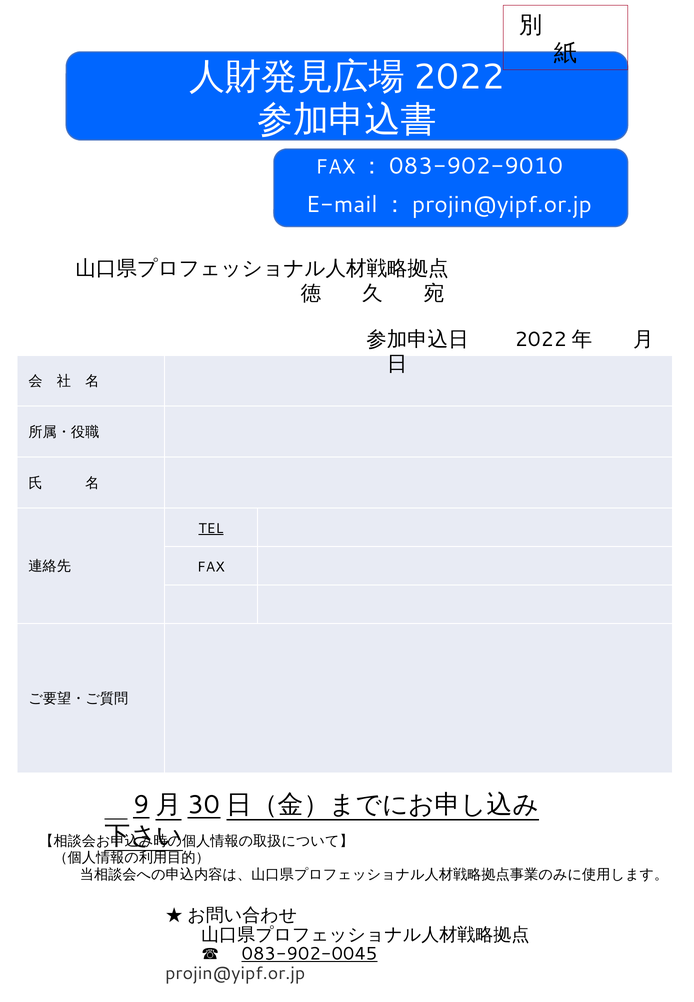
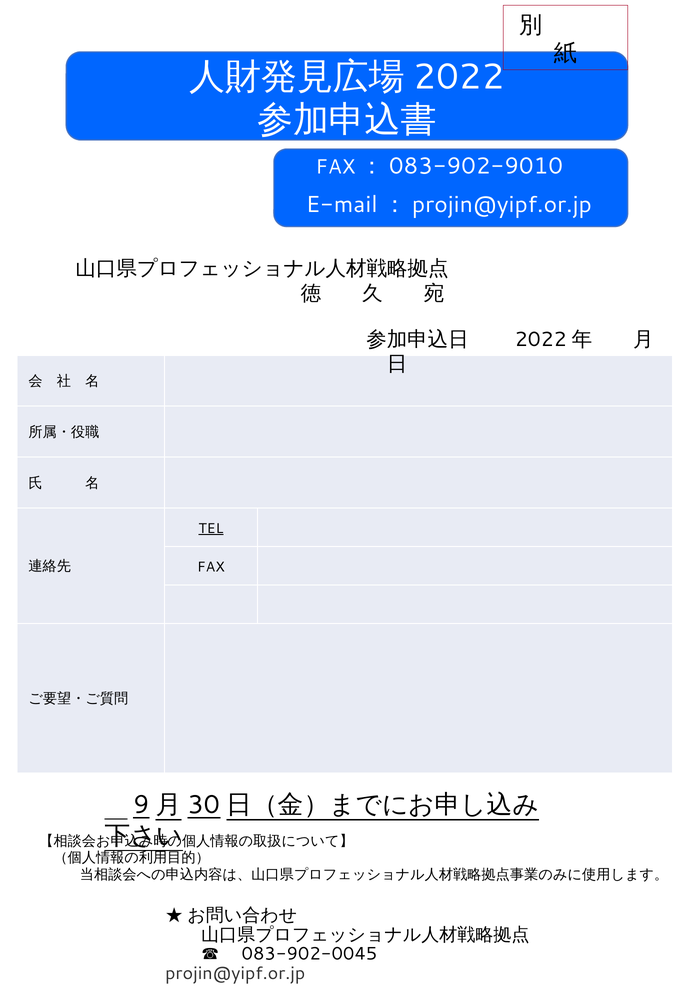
083-902-0045 underline: present -> none
